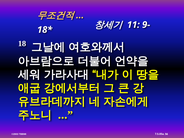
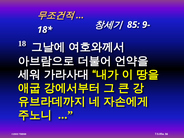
11: 11 -> 85
